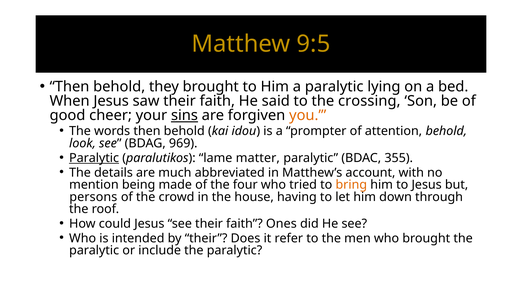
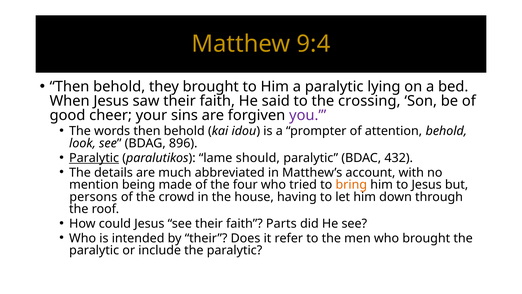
9:5: 9:5 -> 9:4
sins underline: present -> none
you colour: orange -> purple
969: 969 -> 896
matter: matter -> should
355: 355 -> 432
Ones: Ones -> Parts
